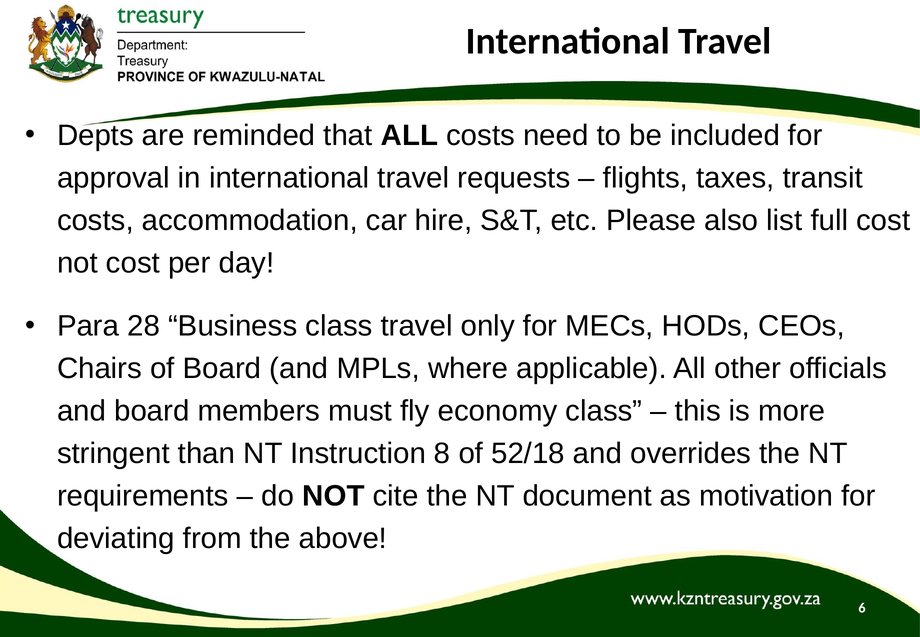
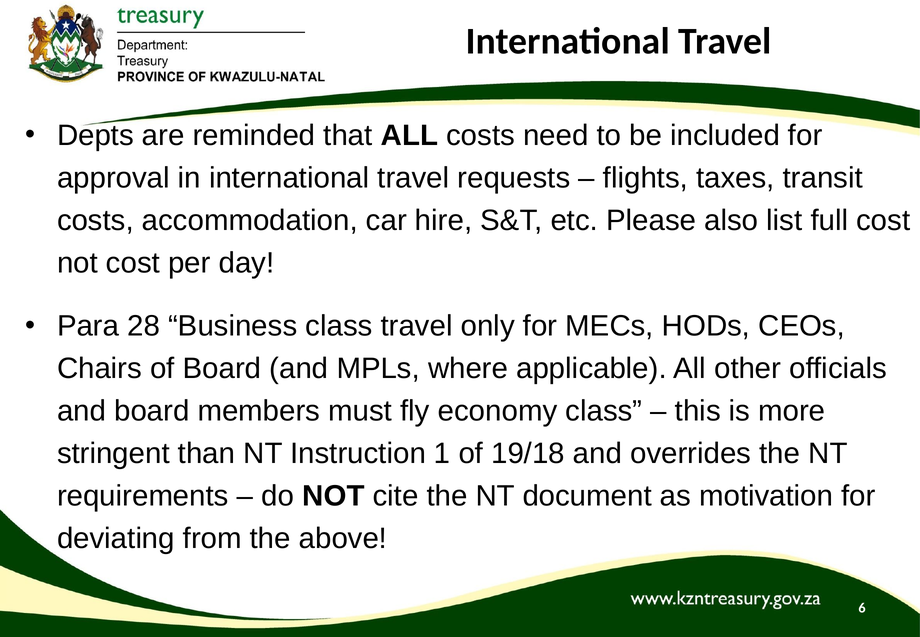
8: 8 -> 1
52/18: 52/18 -> 19/18
